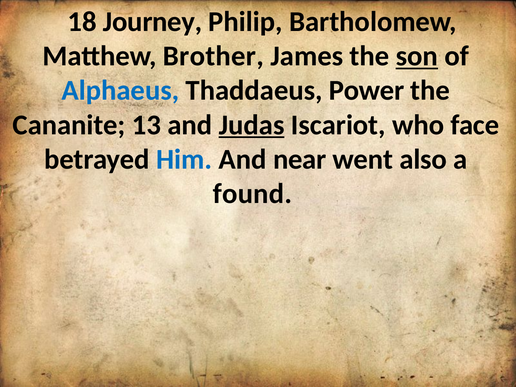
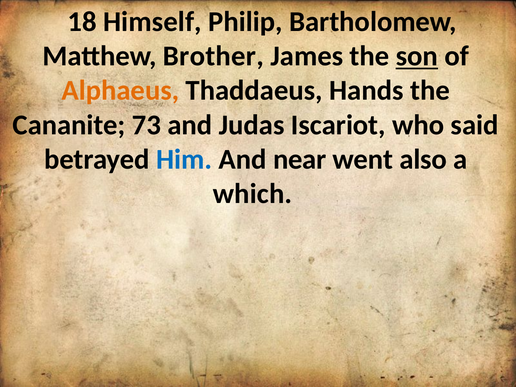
Journey: Journey -> Himself
Alphaeus colour: blue -> orange
Power: Power -> Hands
13: 13 -> 73
Judas underline: present -> none
face: face -> said
found: found -> which
